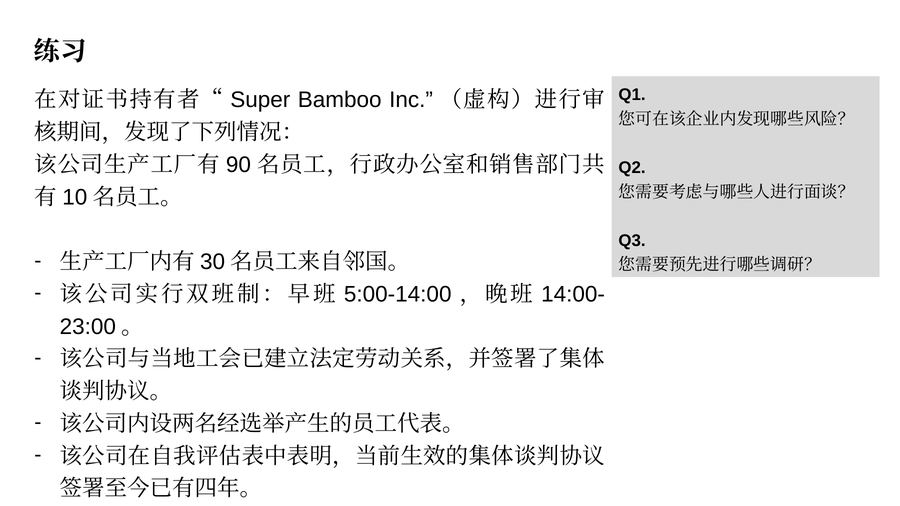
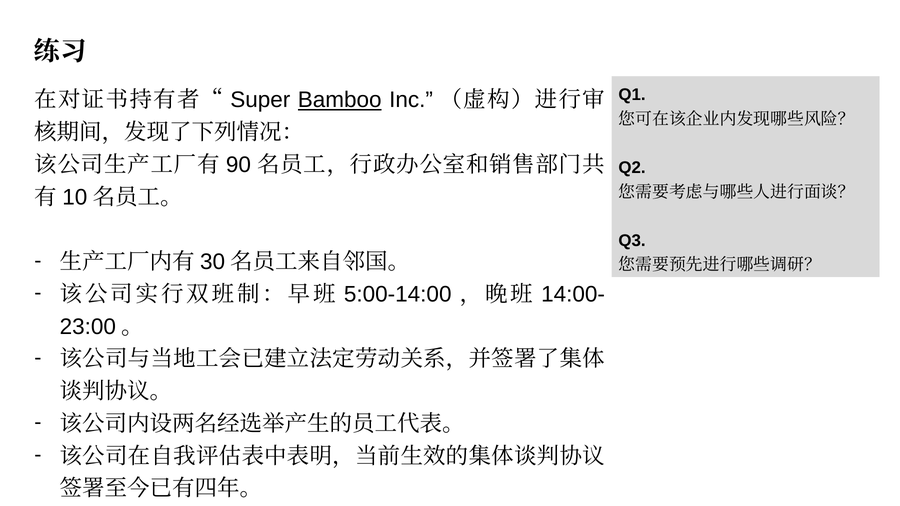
Bamboo underline: none -> present
